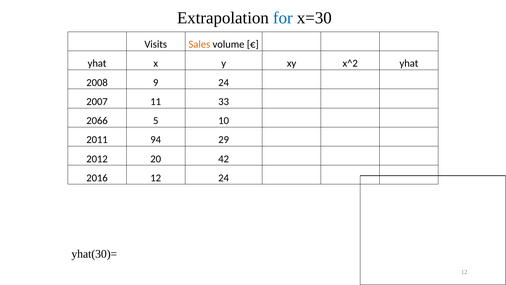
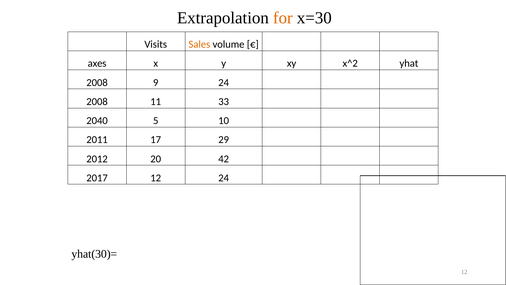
for colour: blue -> orange
yhat at (97, 63): yhat -> axes
2007 at (97, 102): 2007 -> 2008
2066: 2066 -> 2040
94: 94 -> 17
2016: 2016 -> 2017
